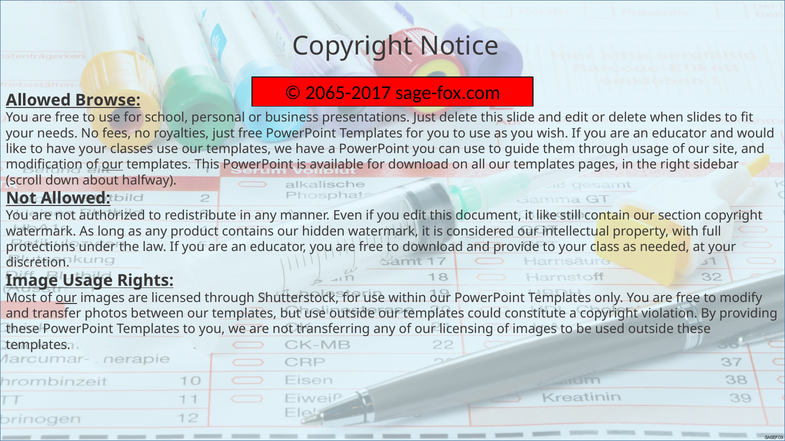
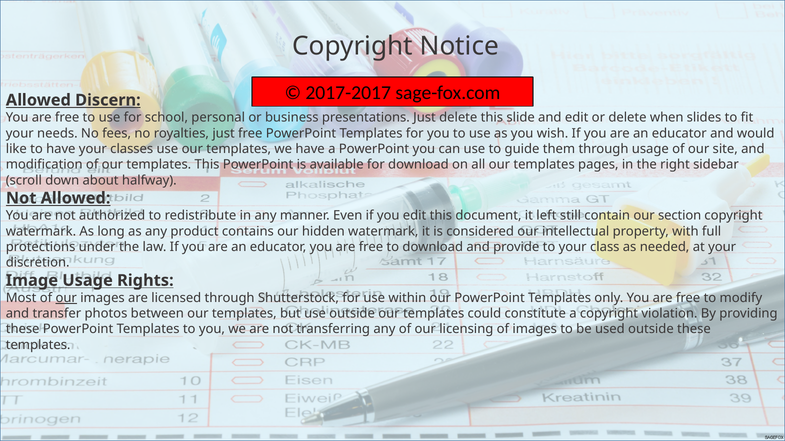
2065-2017: 2065-2017 -> 2017-2017
Browse: Browse -> Discern
our at (112, 165) underline: present -> none
it like: like -> left
